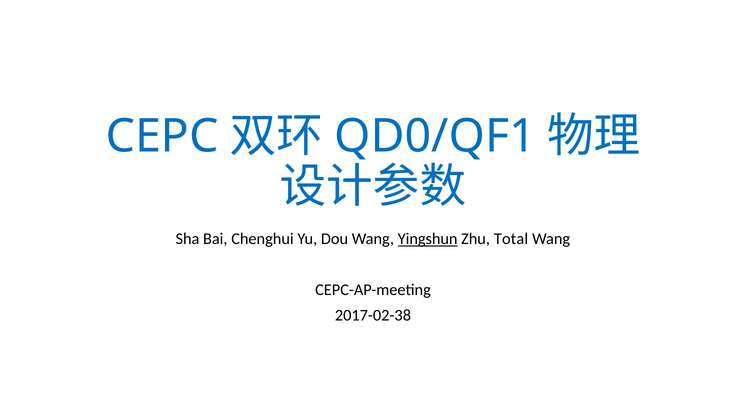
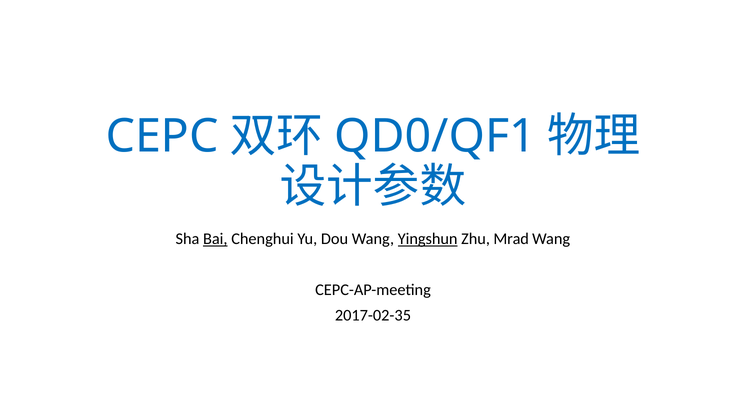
Bai underline: none -> present
Total: Total -> Mrad
2017-02-38: 2017-02-38 -> 2017-02-35
